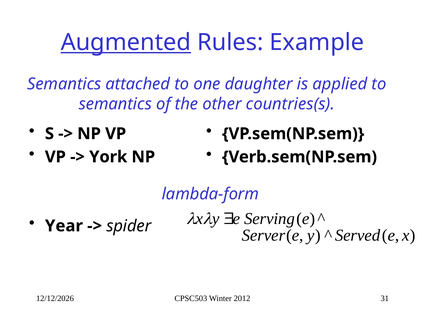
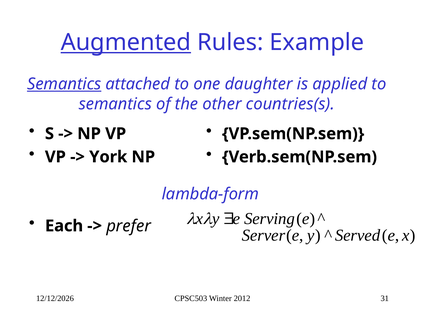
Semantics at (64, 84) underline: none -> present
Year: Year -> Each
spider: spider -> prefer
